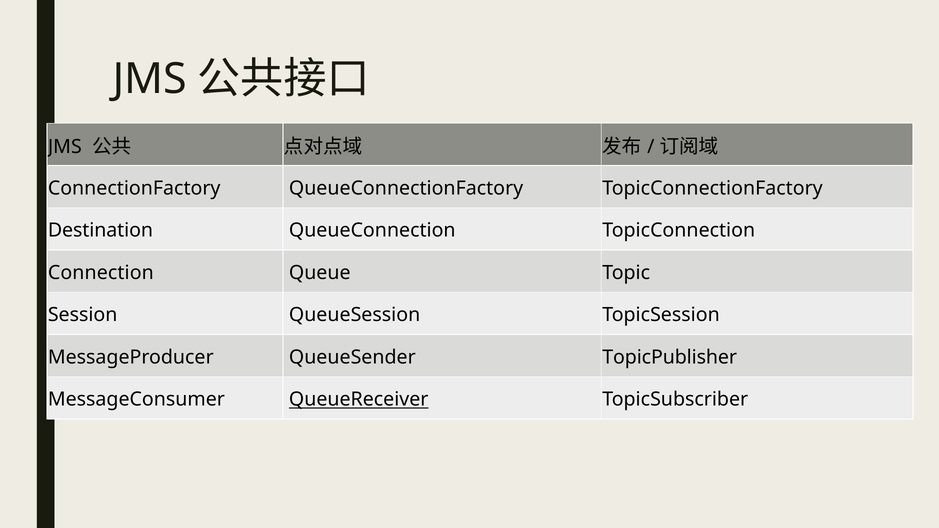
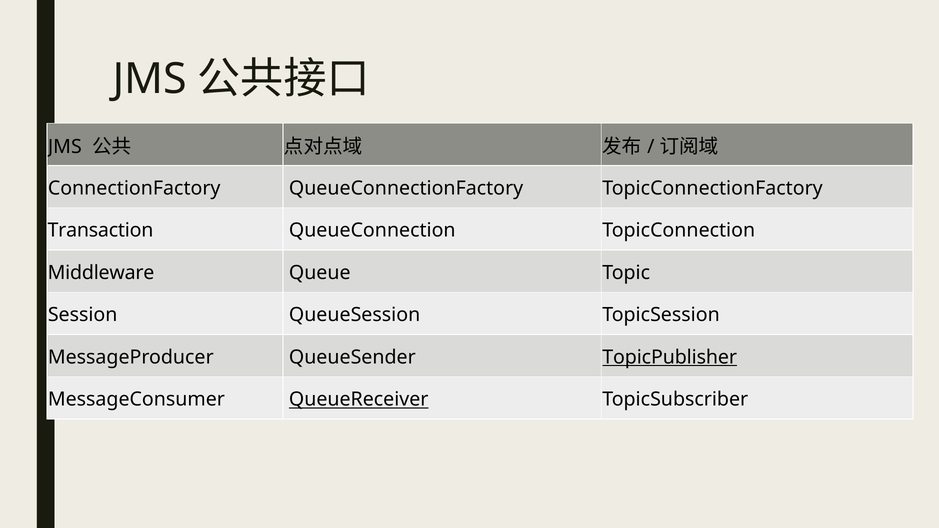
Destination: Destination -> Transaction
Connection: Connection -> Middleware
TopicPublisher underline: none -> present
